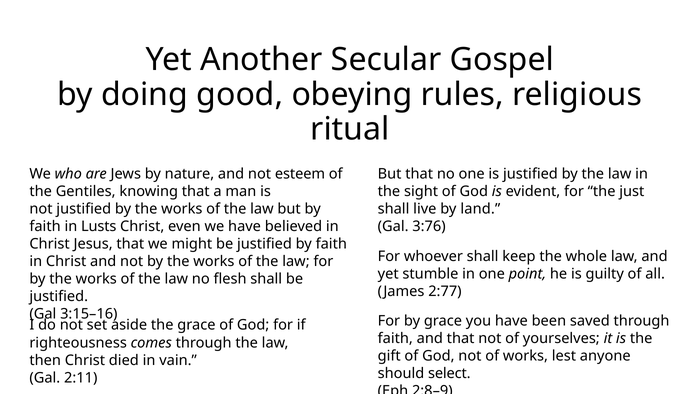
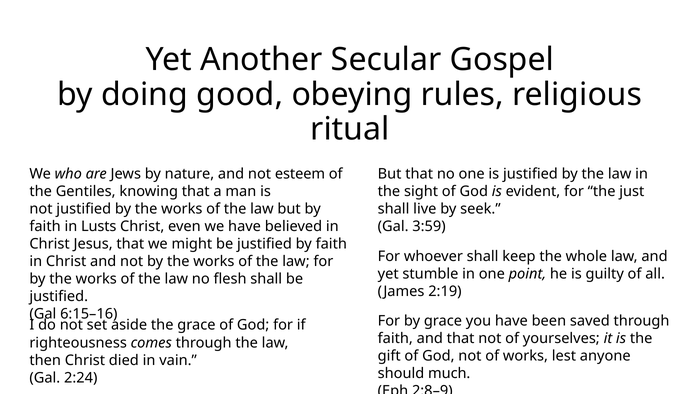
land: land -> seek
3:76: 3:76 -> 3:59
2:77: 2:77 -> 2:19
3:15–16: 3:15–16 -> 6:15–16
select: select -> much
2:11: 2:11 -> 2:24
